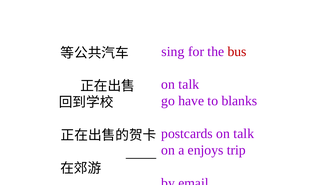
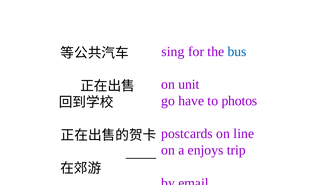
bus colour: red -> blue
talk at (189, 84): talk -> unit
blanks: blanks -> photos
postcards on talk: talk -> line
